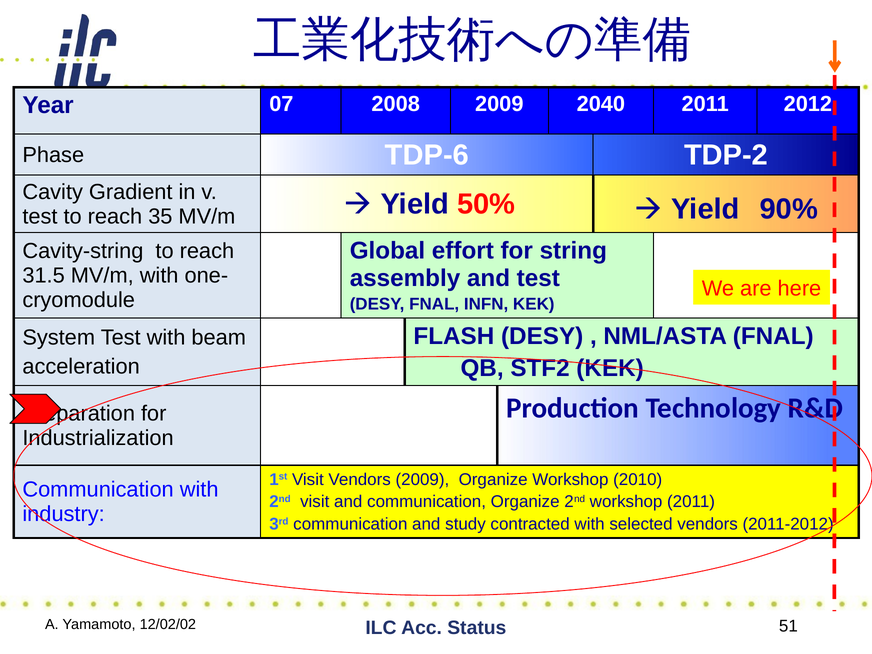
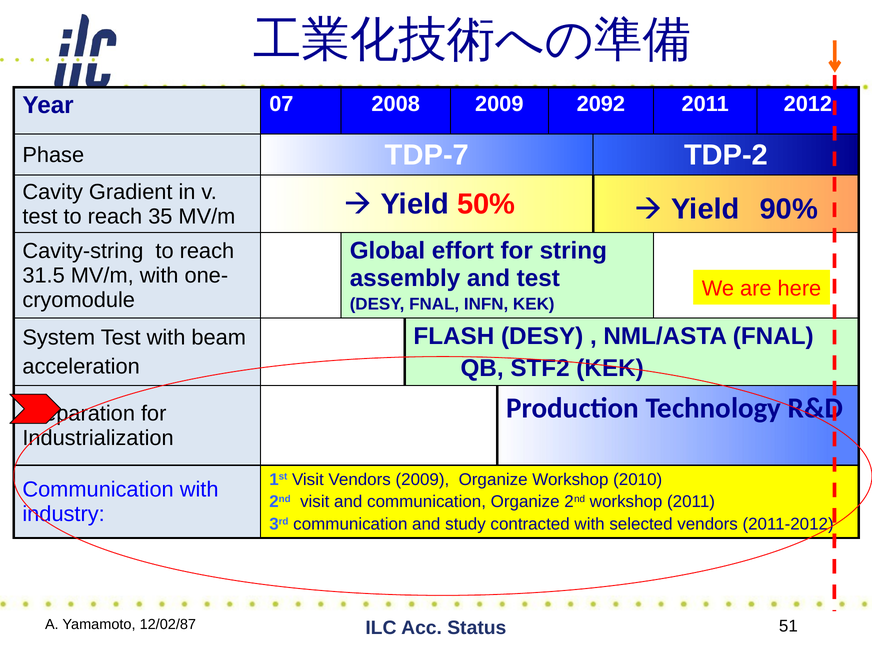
2040: 2040 -> 2092
TDP-6: TDP-6 -> TDP-7
12/02/02: 12/02/02 -> 12/02/87
